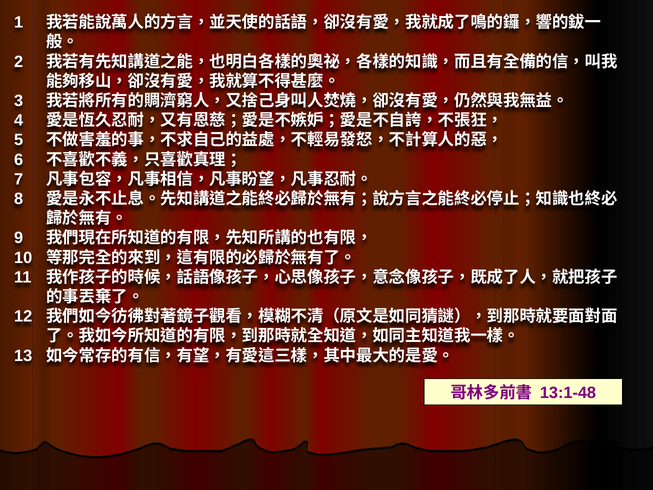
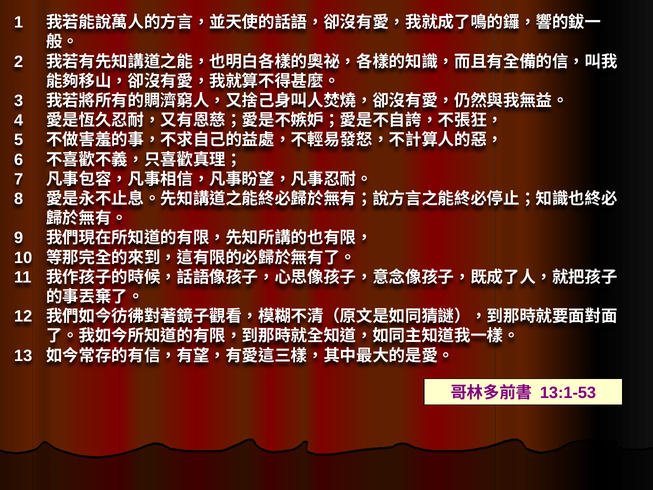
13:1-48: 13:1-48 -> 13:1-53
